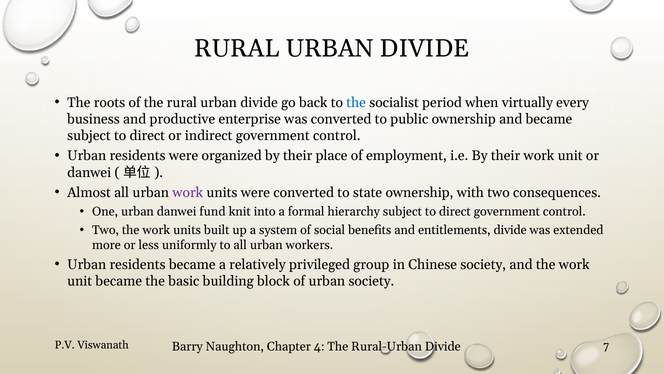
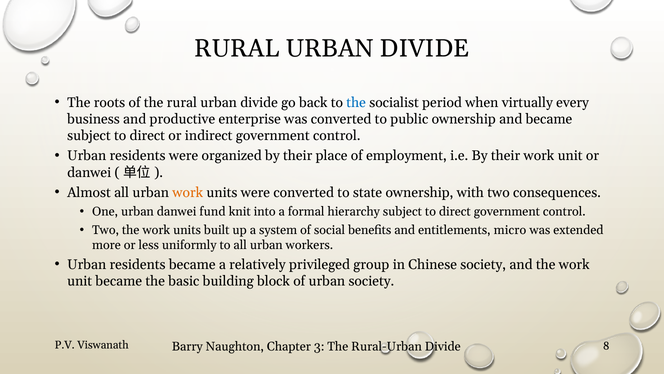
work at (188, 192) colour: purple -> orange
entitlements divide: divide -> micro
7: 7 -> 8
4: 4 -> 3
